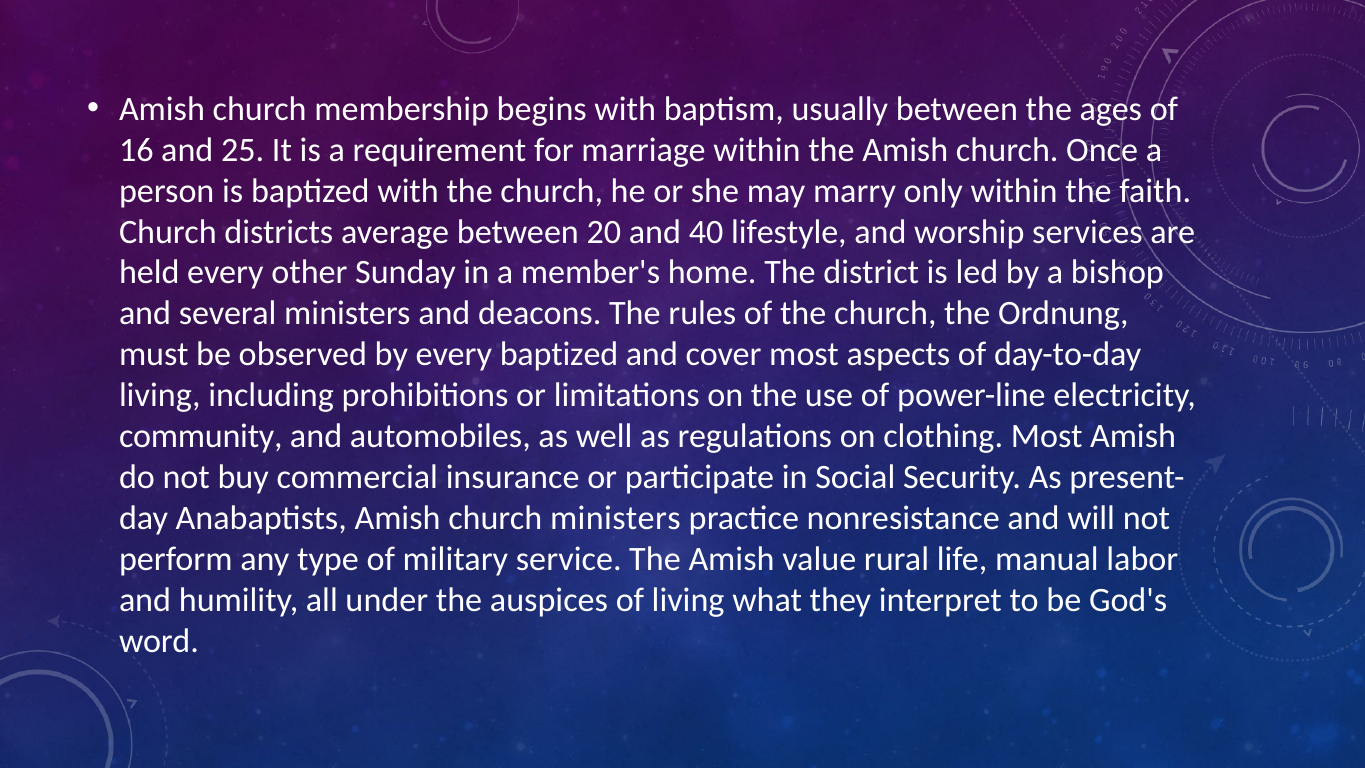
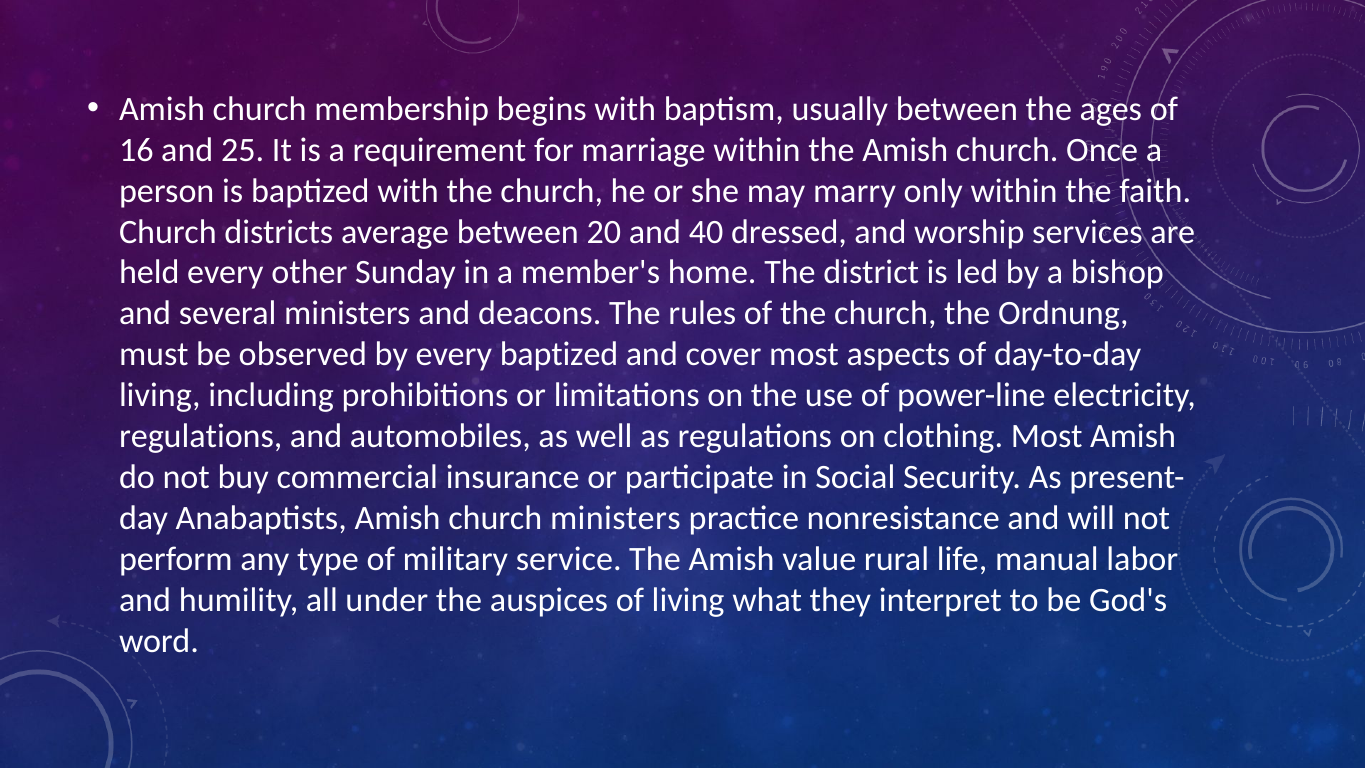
lifestyle: lifestyle -> dressed
community at (201, 436): community -> regulations
